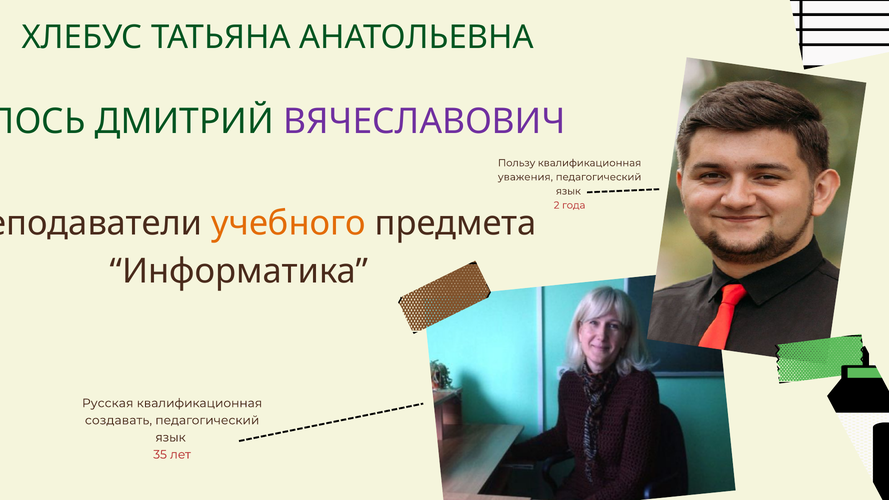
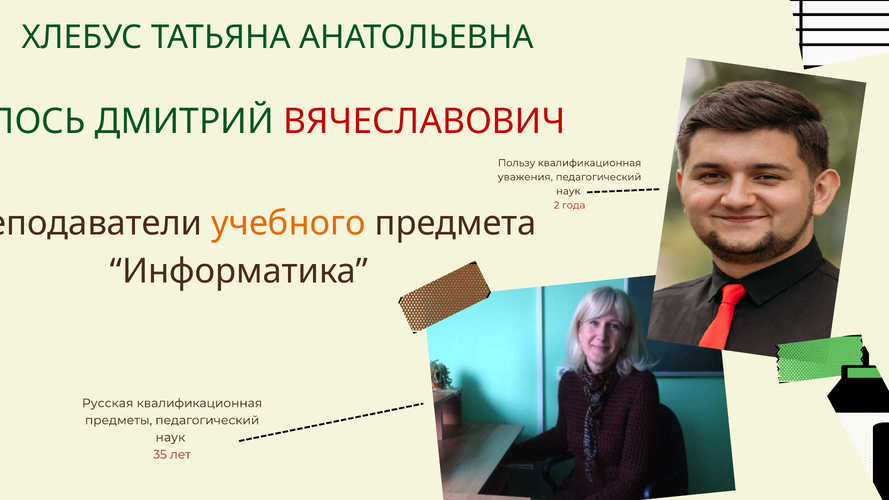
ВЯЧЕСЛАВОВИЧ colour: purple -> red
язык at (568, 191): язык -> наук
создавать: создавать -> предметы
язык at (171, 437): язык -> наук
